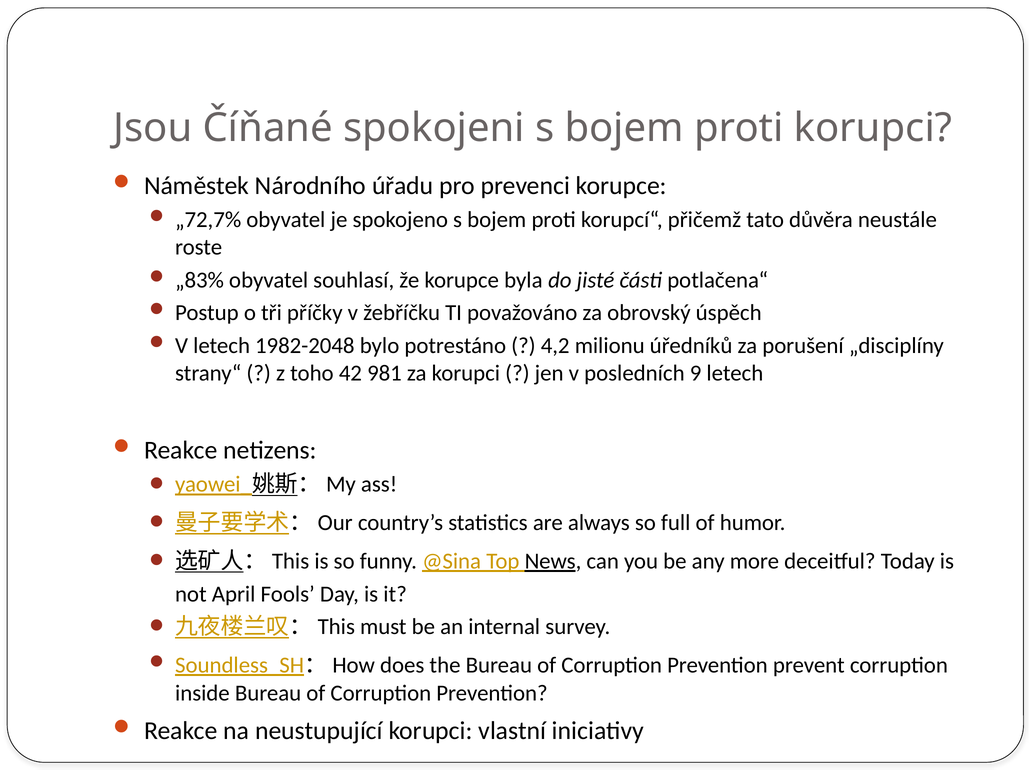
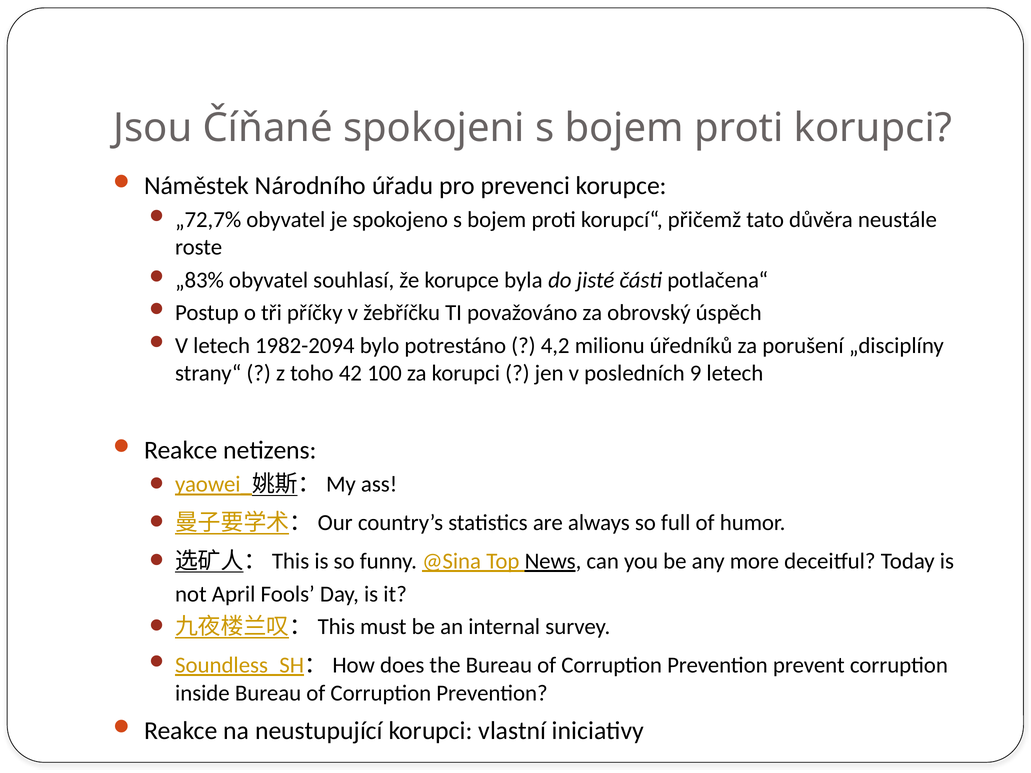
1982-2048: 1982-2048 -> 1982-2094
981: 981 -> 100
